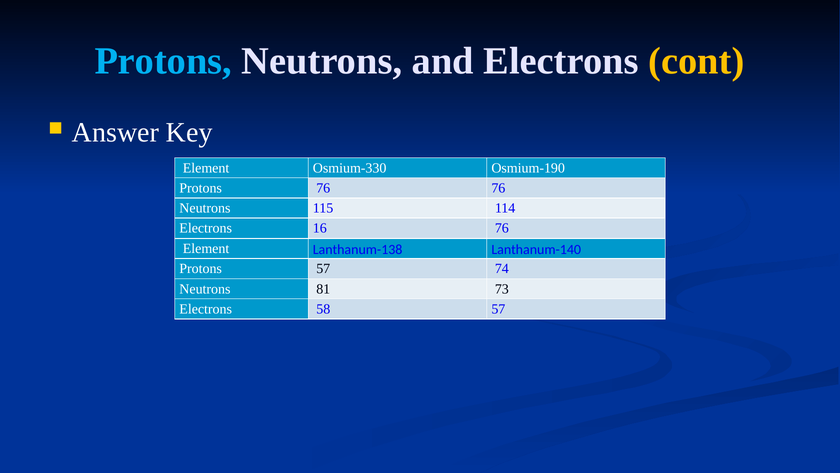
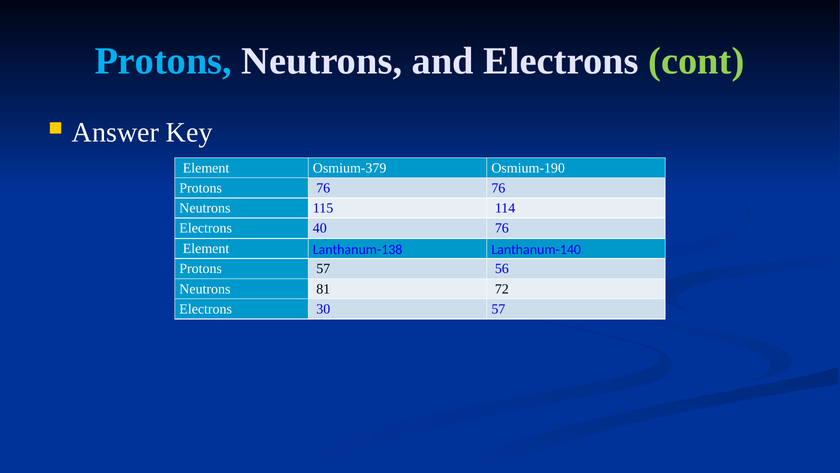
cont colour: yellow -> light green
Osmium-330: Osmium-330 -> Osmium-379
16: 16 -> 40
74: 74 -> 56
73: 73 -> 72
58: 58 -> 30
